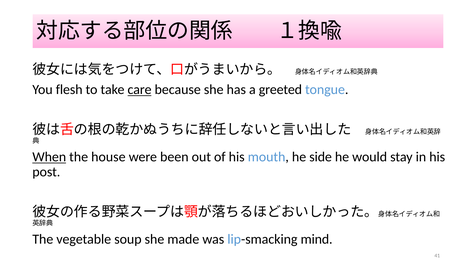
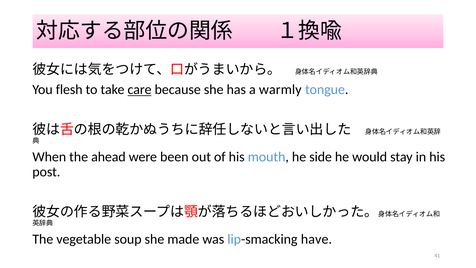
greeted: greeted -> warmly
When underline: present -> none
house: house -> ahead
mind: mind -> have
